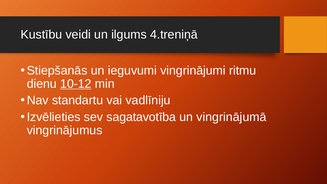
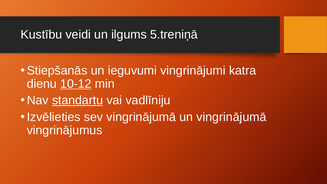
4.treniņā: 4.treniņā -> 5.treniņā
ritmu: ritmu -> katra
standartu underline: none -> present
sev sagatavotība: sagatavotība -> vingrinājumā
